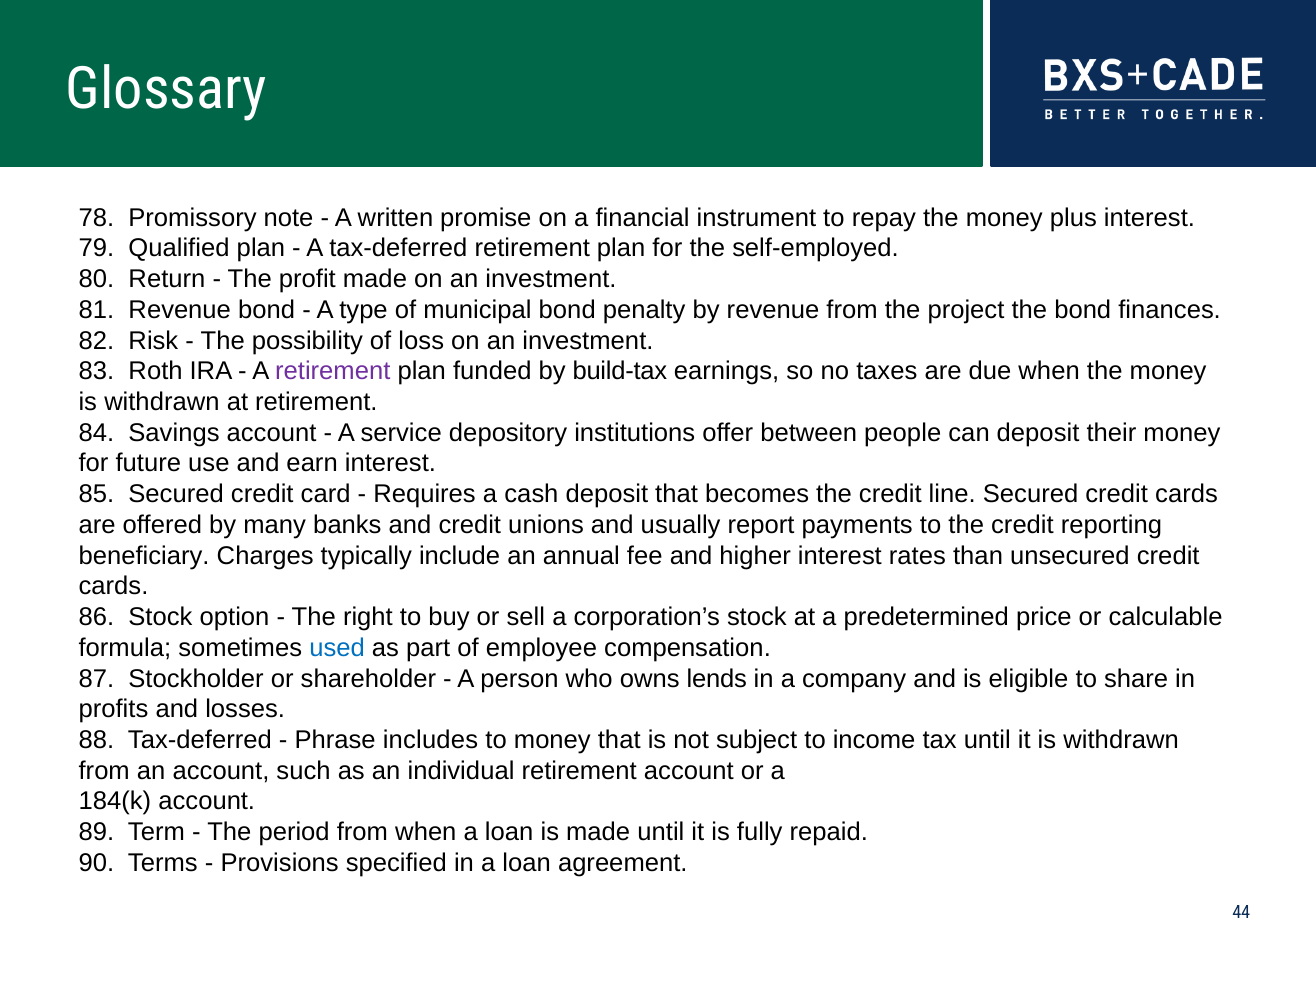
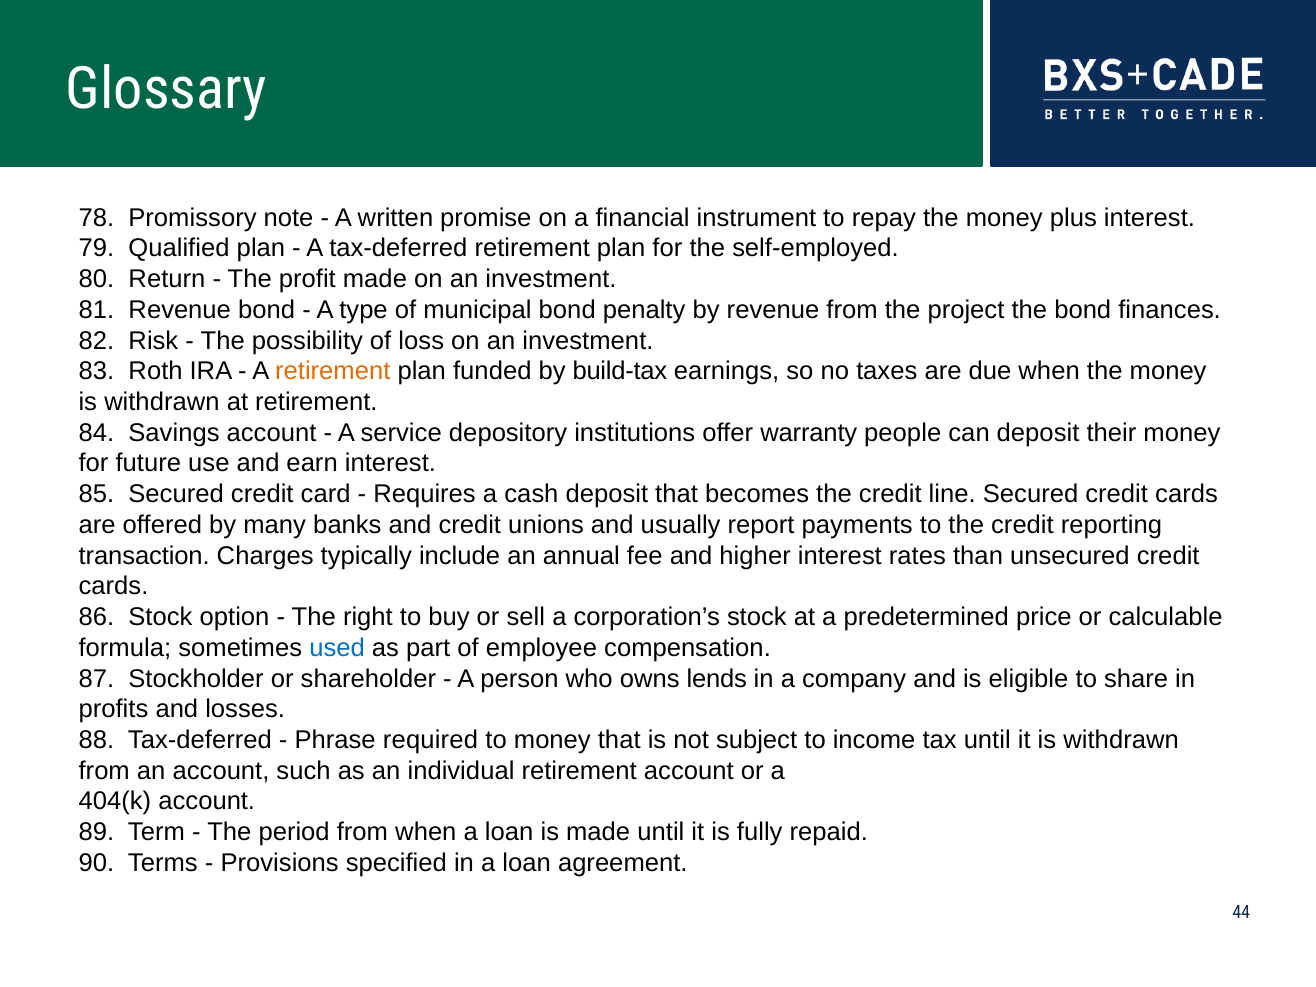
retirement at (333, 371) colour: purple -> orange
between: between -> warranty
beneficiary: beneficiary -> transaction
includes: includes -> required
184(k: 184(k -> 404(k
